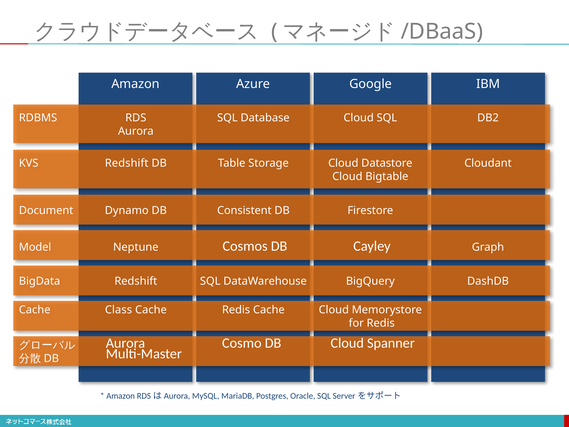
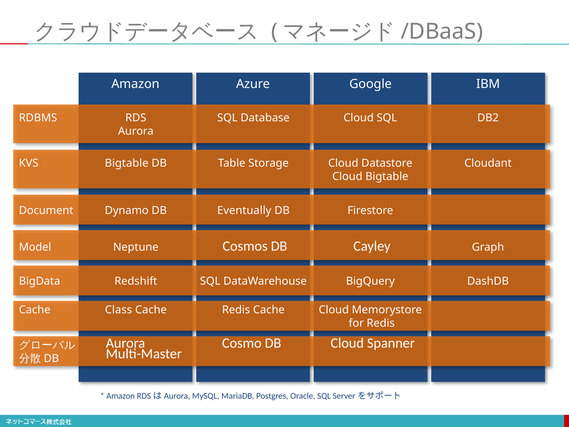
KVS Redshift: Redshift -> Bigtable
Consistent: Consistent -> Eventually
